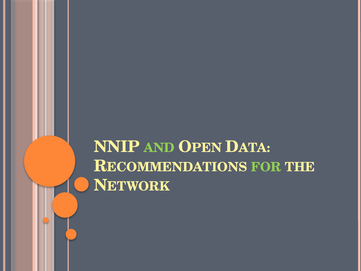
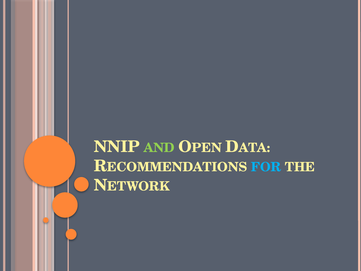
FOR colour: light green -> light blue
